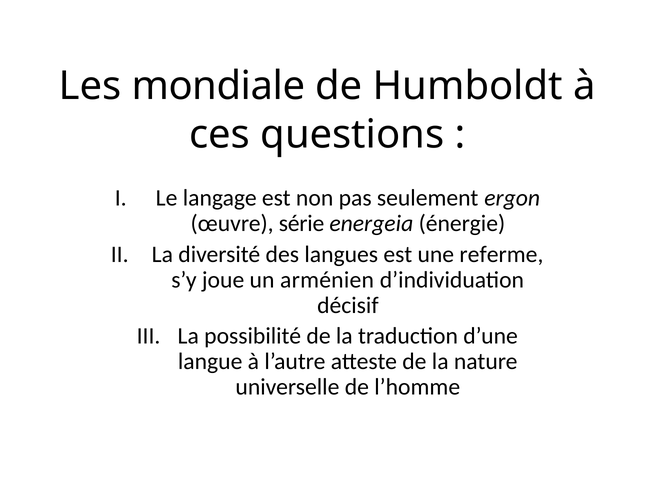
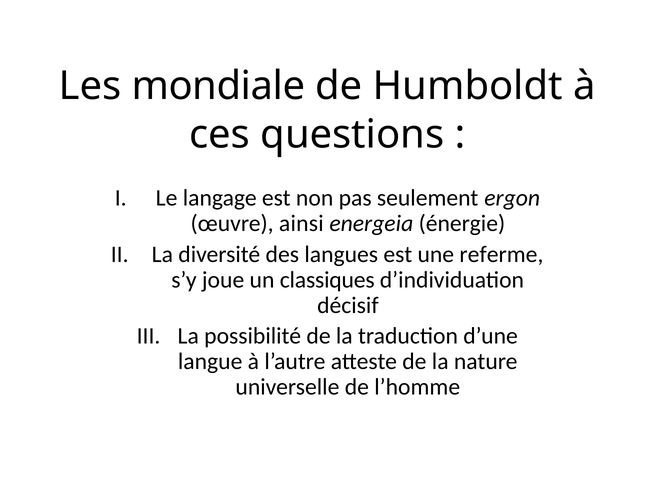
série: série -> ainsi
arménien: arménien -> classiques
